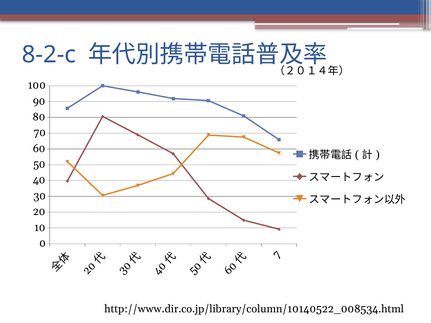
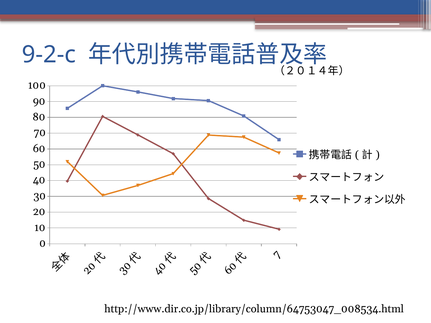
8-2-c: 8-2-c -> 9-2-c
http://www.dir.co.jp/library/column/10140522_008534.html: http://www.dir.co.jp/library/column/10140522_008534.html -> http://www.dir.co.jp/library/column/64753047_008534.html
